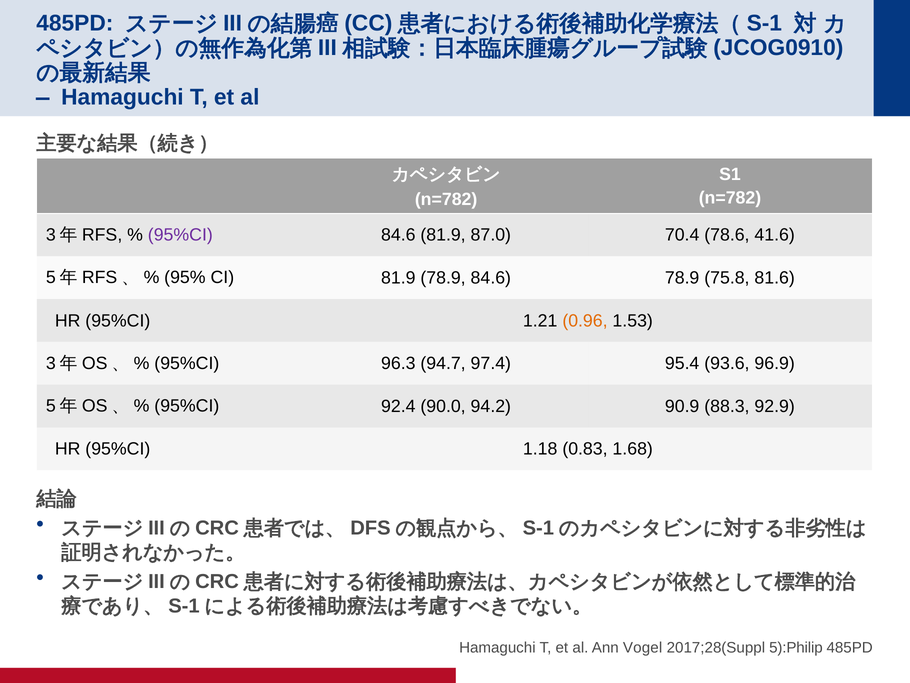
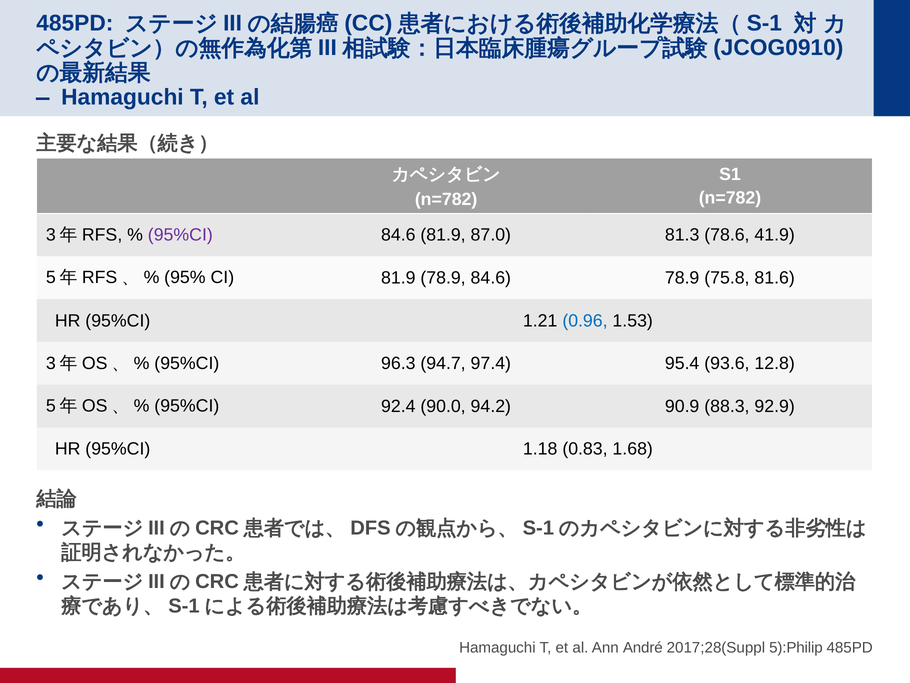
70.4: 70.4 -> 81.3
41.6: 41.6 -> 41.9
0.96 colour: orange -> blue
96.9: 96.9 -> 12.8
Vogel: Vogel -> André
